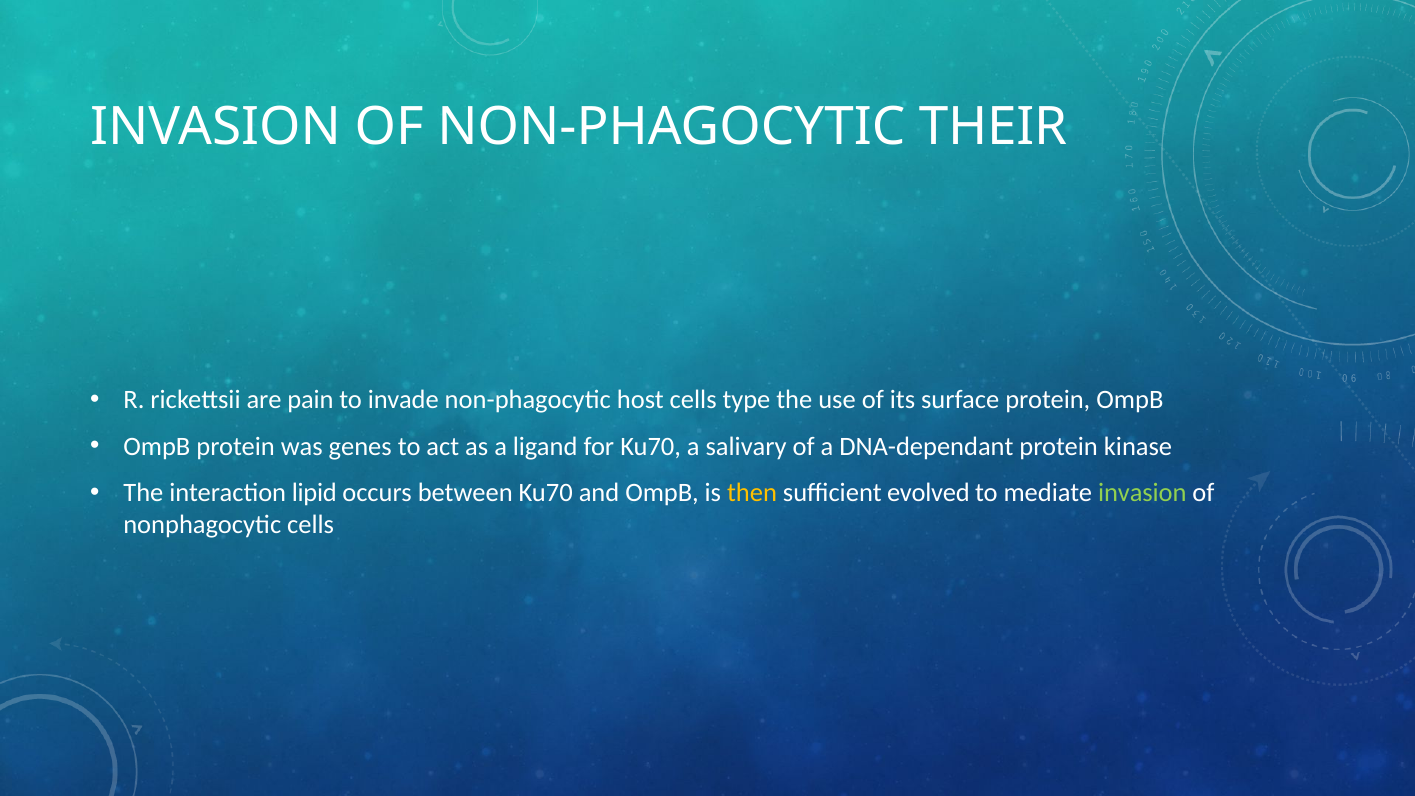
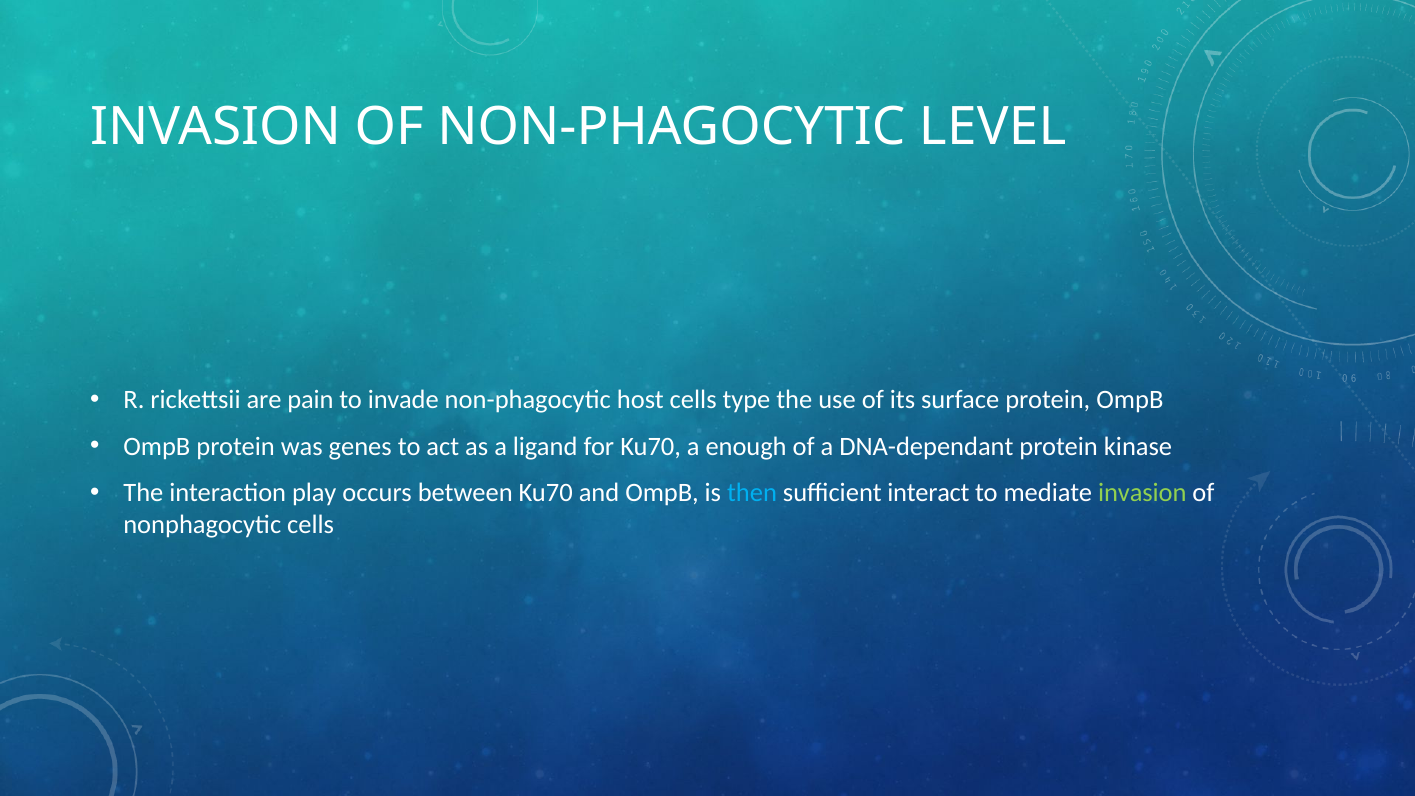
THEIR: THEIR -> LEVEL
salivary: salivary -> enough
lipid: lipid -> play
then colour: yellow -> light blue
evolved: evolved -> interact
